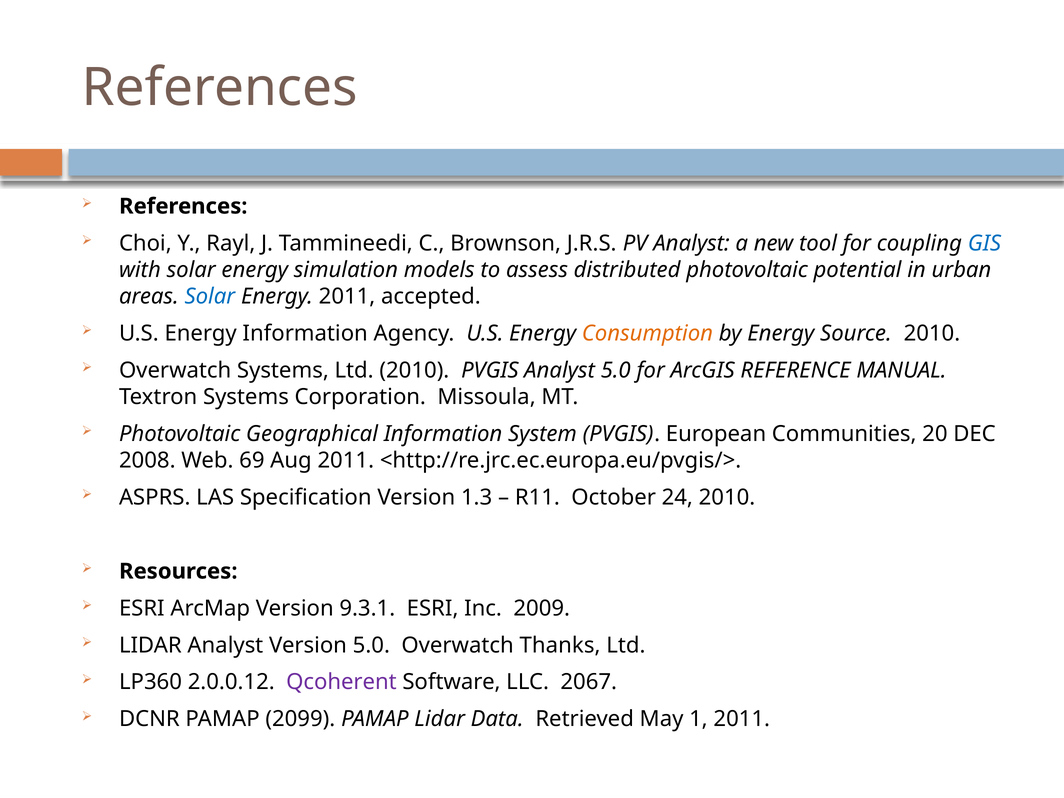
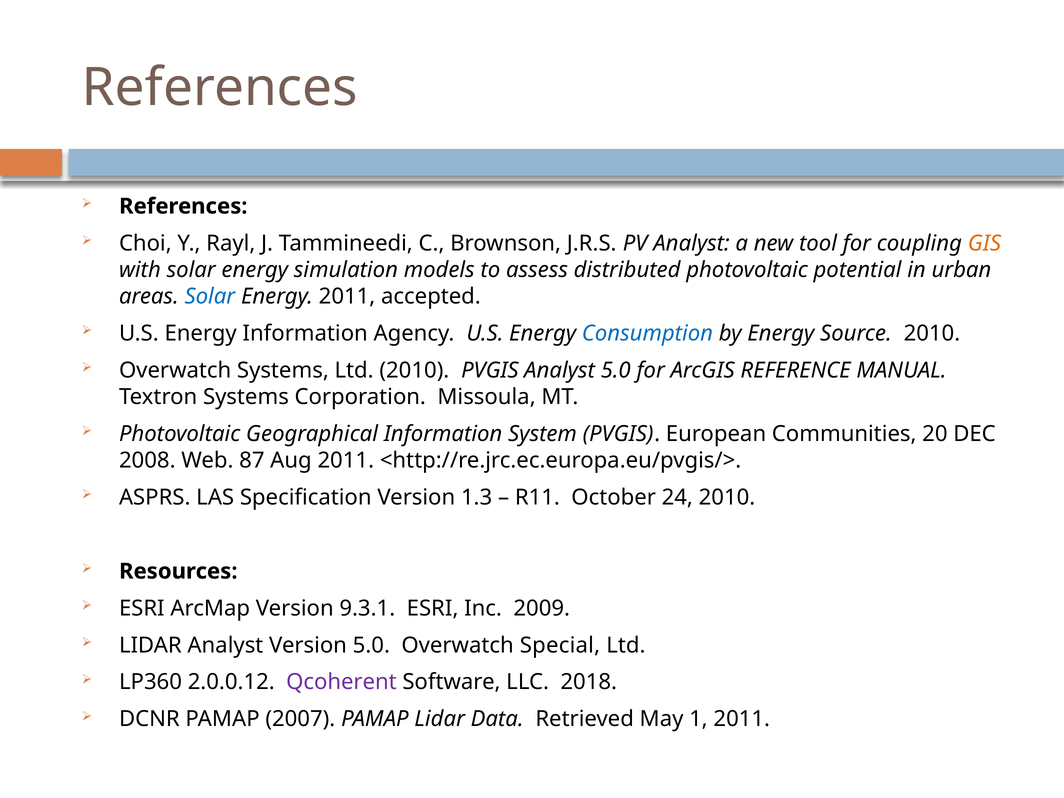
GIS colour: blue -> orange
Consumption colour: orange -> blue
69: 69 -> 87
Thanks: Thanks -> Special
2067: 2067 -> 2018
2099: 2099 -> 2007
